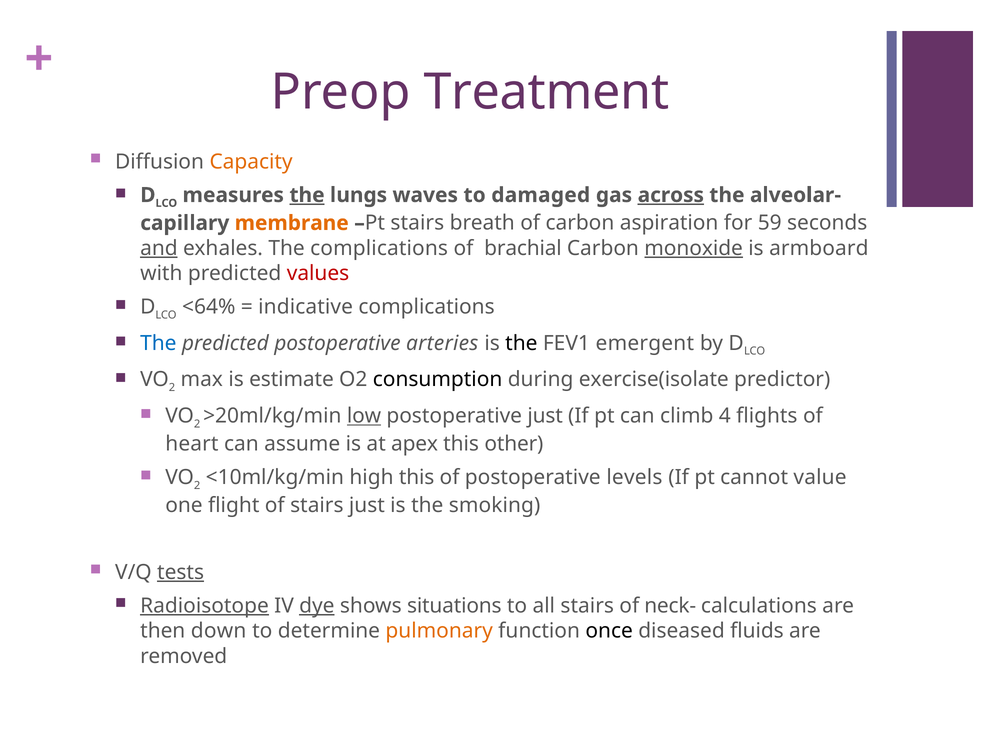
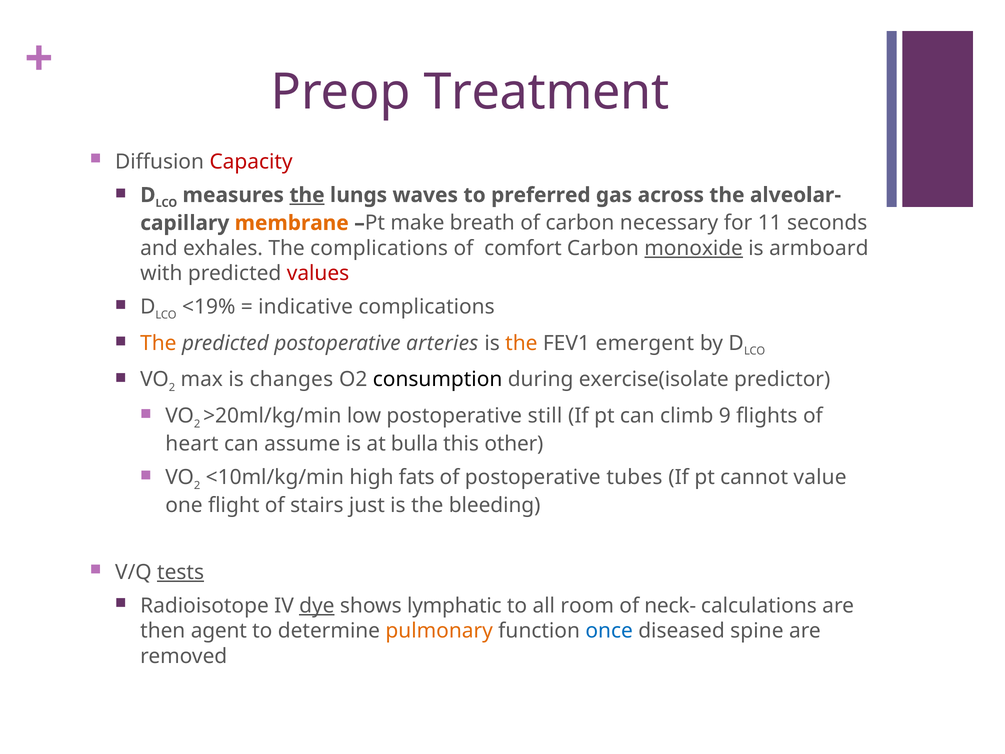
Capacity colour: orange -> red
damaged: damaged -> preferred
across underline: present -> none
Pt stairs: stairs -> make
aspiration: aspiration -> necessary
59: 59 -> 11
and underline: present -> none
brachial: brachial -> comfort
<64%: <64% -> <19%
The at (158, 343) colour: blue -> orange
the at (521, 343) colour: black -> orange
estimate: estimate -> changes
low underline: present -> none
postoperative just: just -> still
4: 4 -> 9
apex: apex -> bulla
high this: this -> fats
levels: levels -> tubes
smoking: smoking -> bleeding
Radioisotope underline: present -> none
situations: situations -> lymphatic
all stairs: stairs -> room
down: down -> agent
once colour: black -> blue
fluids: fluids -> spine
